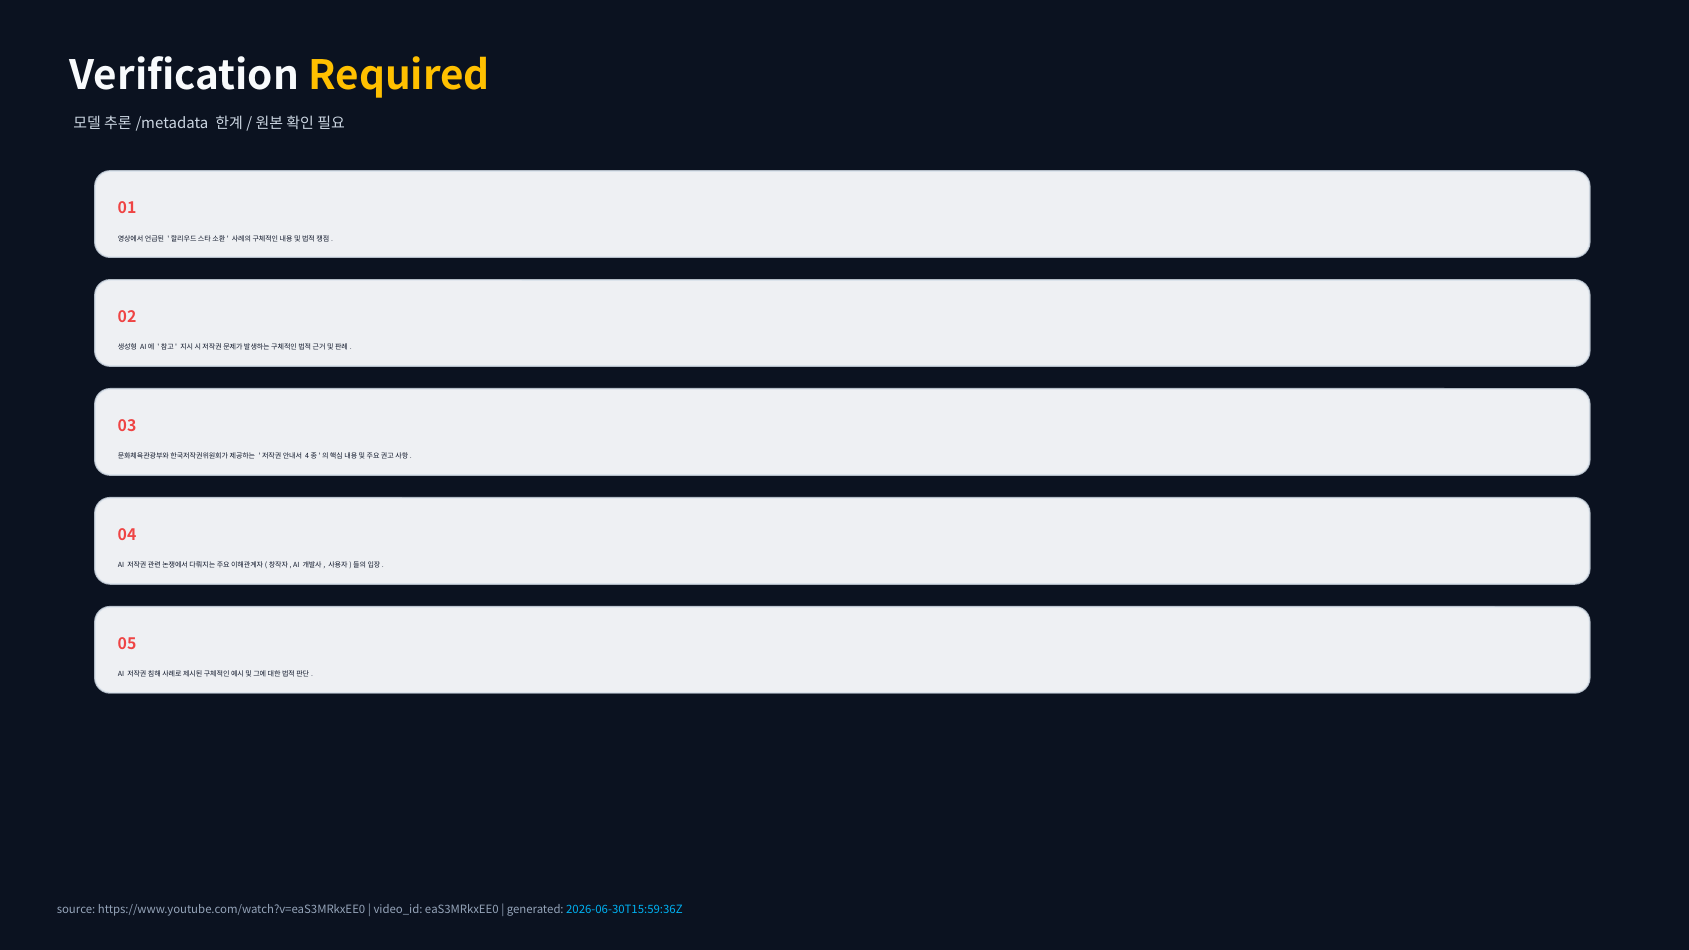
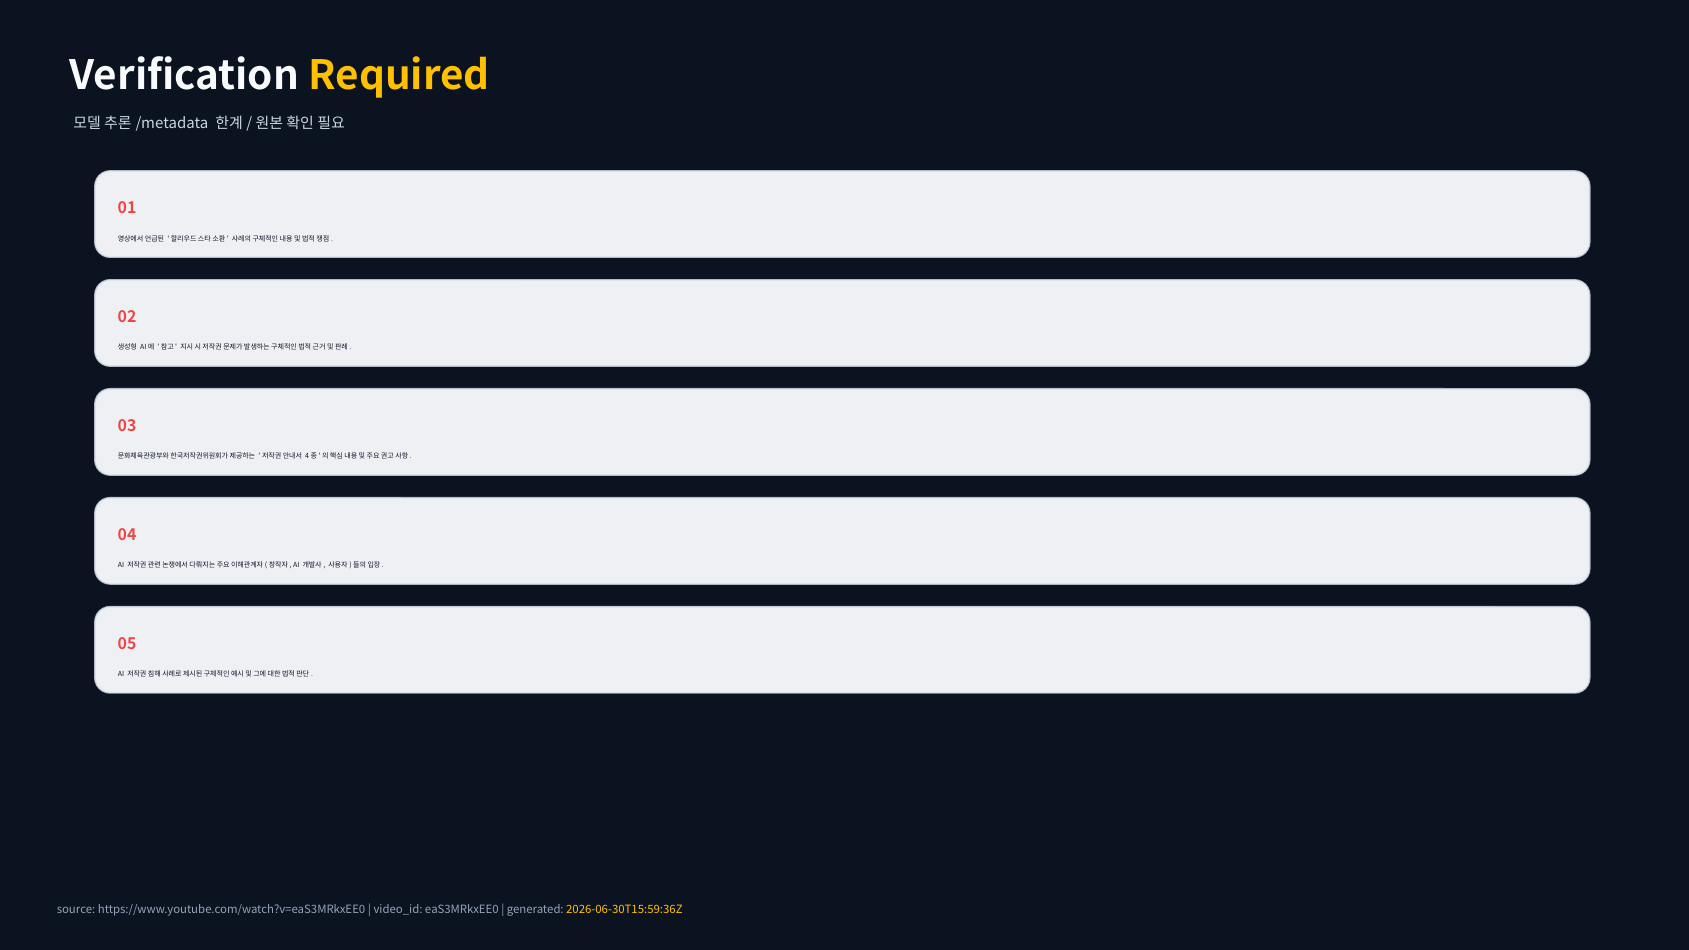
2026-06-30T15:59:36Z colour: light blue -> yellow
